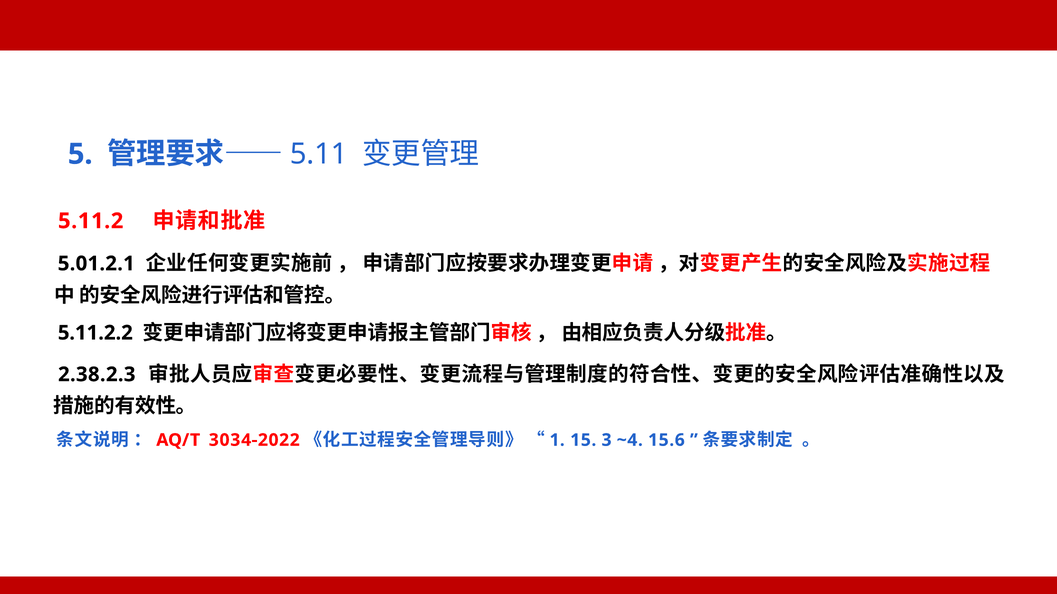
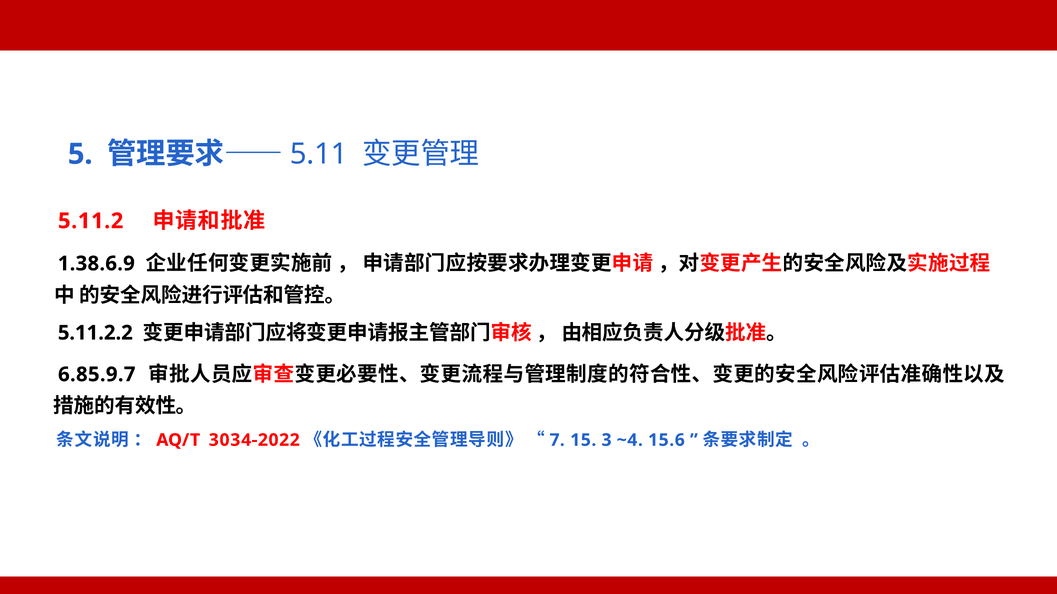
5.01.2.1: 5.01.2.1 -> 1.38.6.9
2.38.2.3: 2.38.2.3 -> 6.85.9.7
1: 1 -> 7
